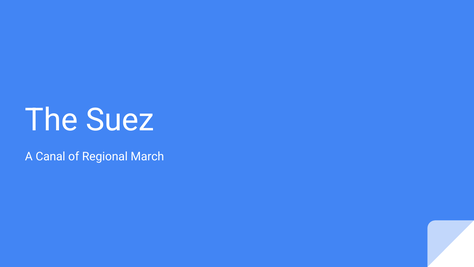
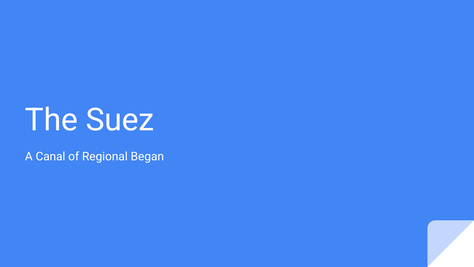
March: March -> Began
